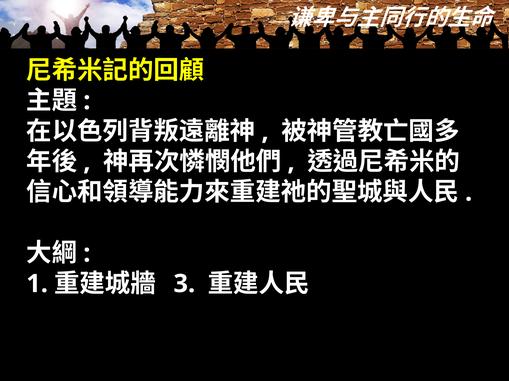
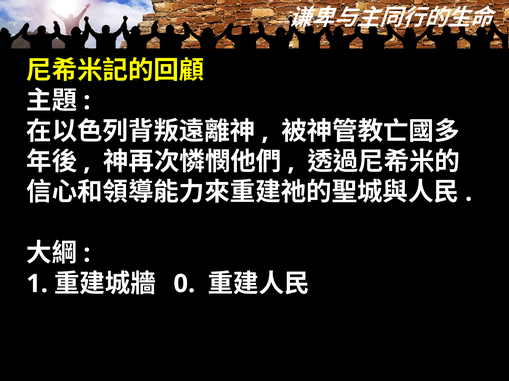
3: 3 -> 0
